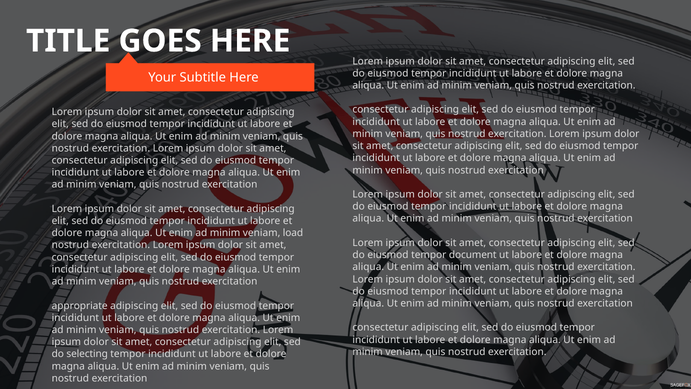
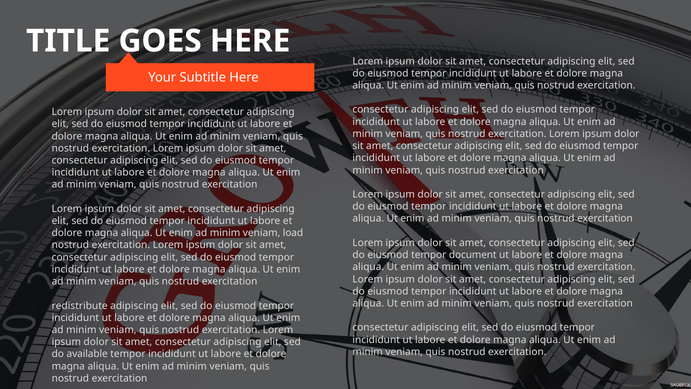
appropriate: appropriate -> redistribute
selecting: selecting -> available
